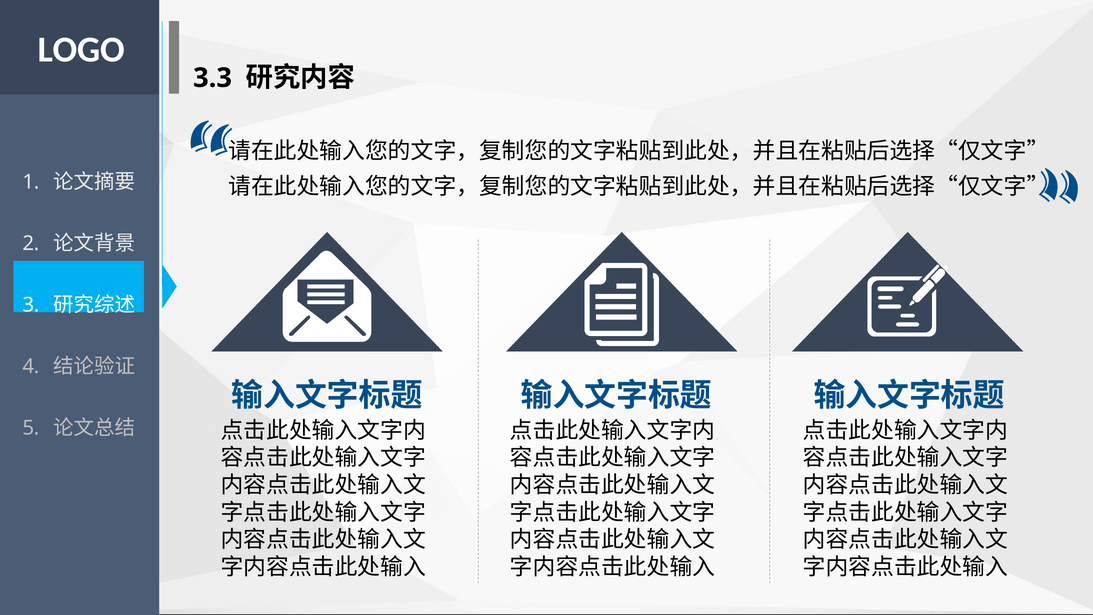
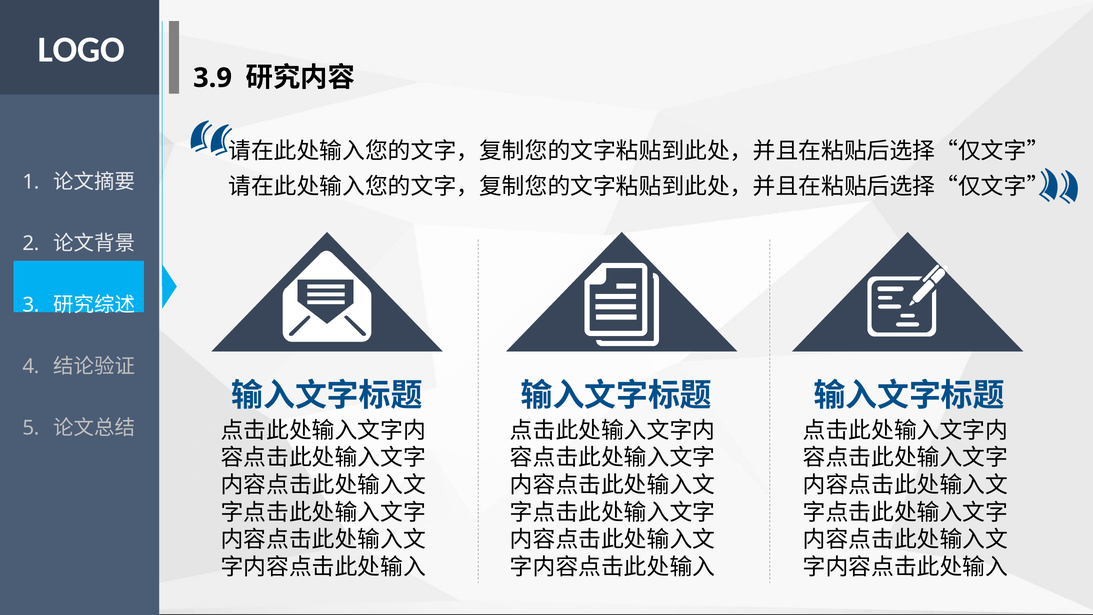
3.3: 3.3 -> 3.9
